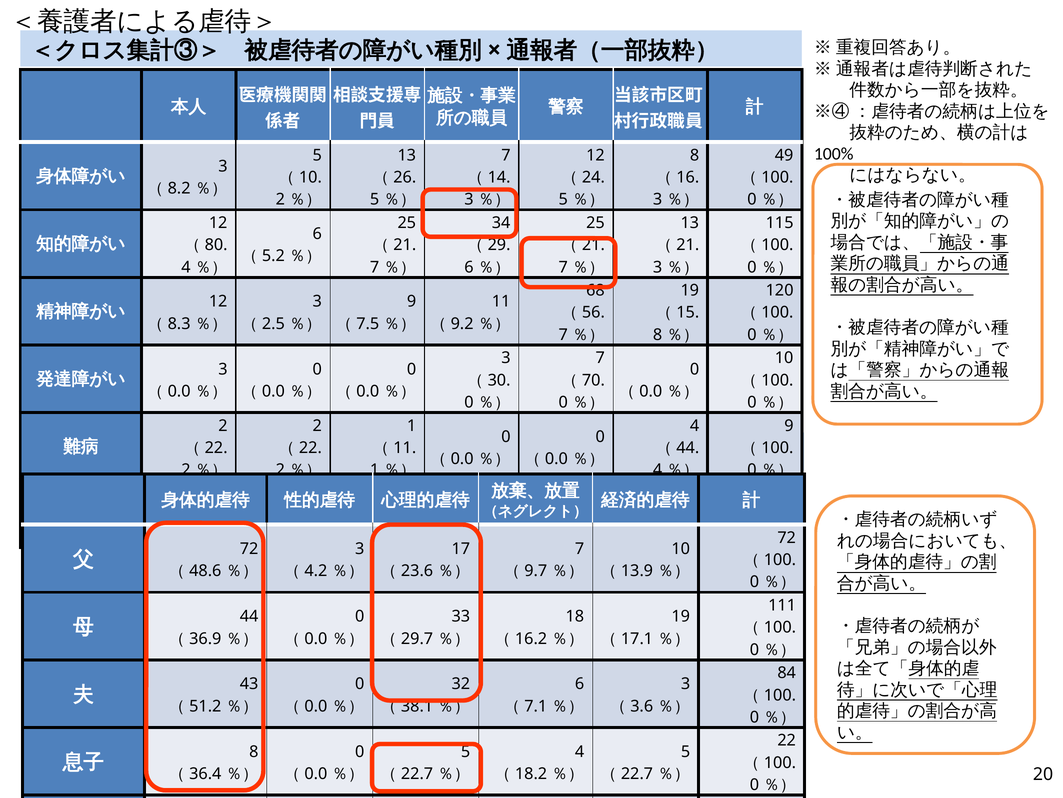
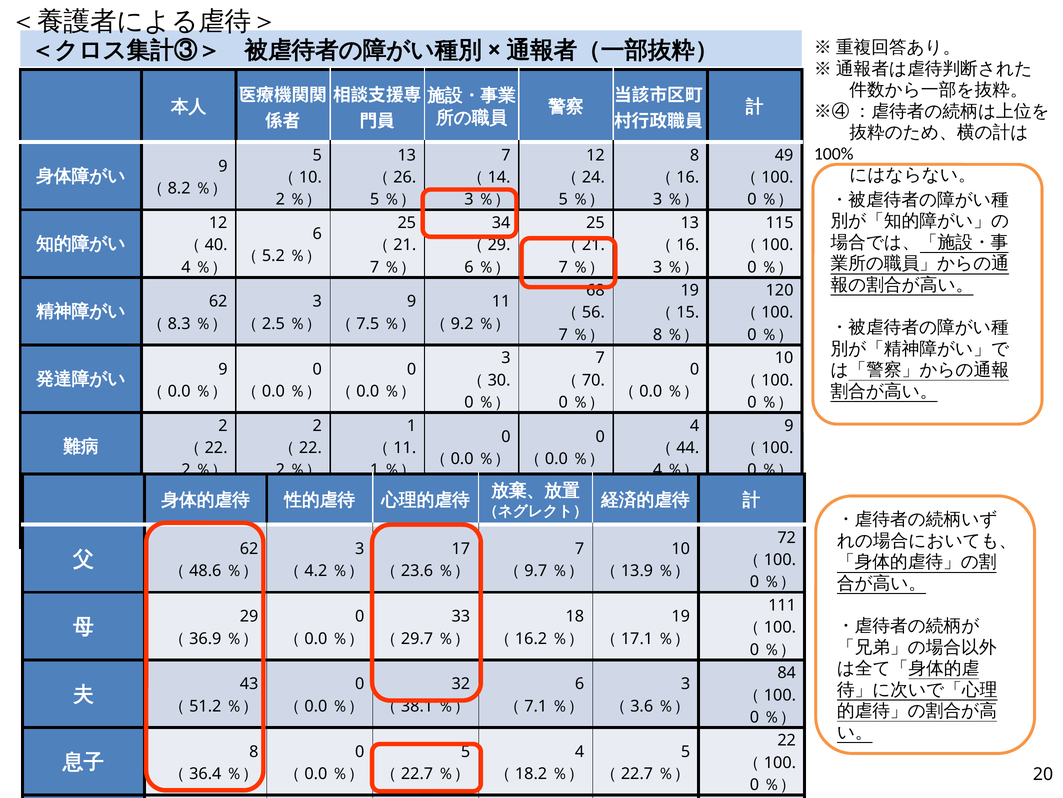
3 at (223, 166): 3 -> 9
80: 80 -> 40
21 at (688, 245): 21 -> 16
12 at (218, 301): 12 -> 62
3 at (223, 369): 3 -> 9
72 at (249, 548): 72 -> 62
44 at (249, 616): 44 -> 29
